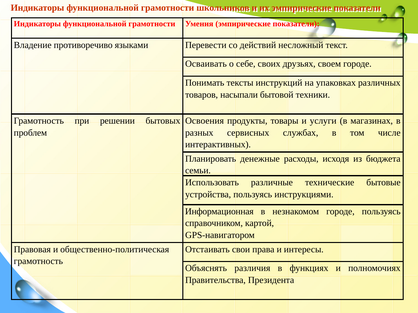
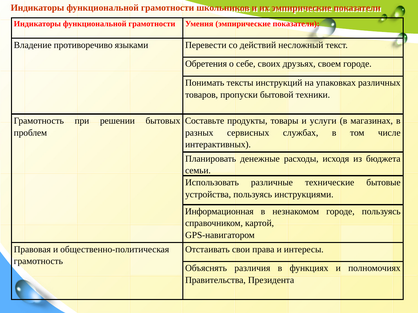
Осваивать: Осваивать -> Обретения
насыпали: насыпали -> пропуски
Освоения: Освоения -> Составьте
